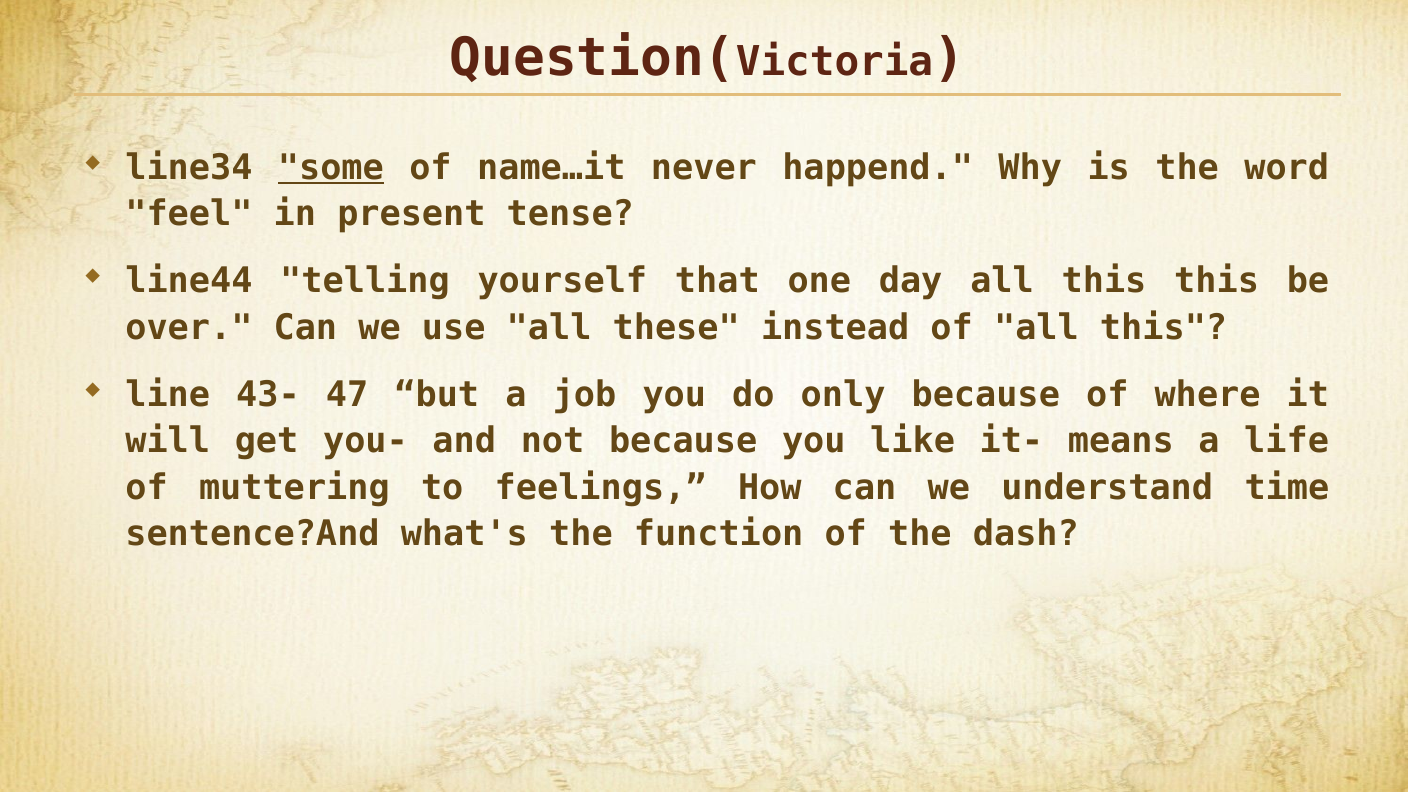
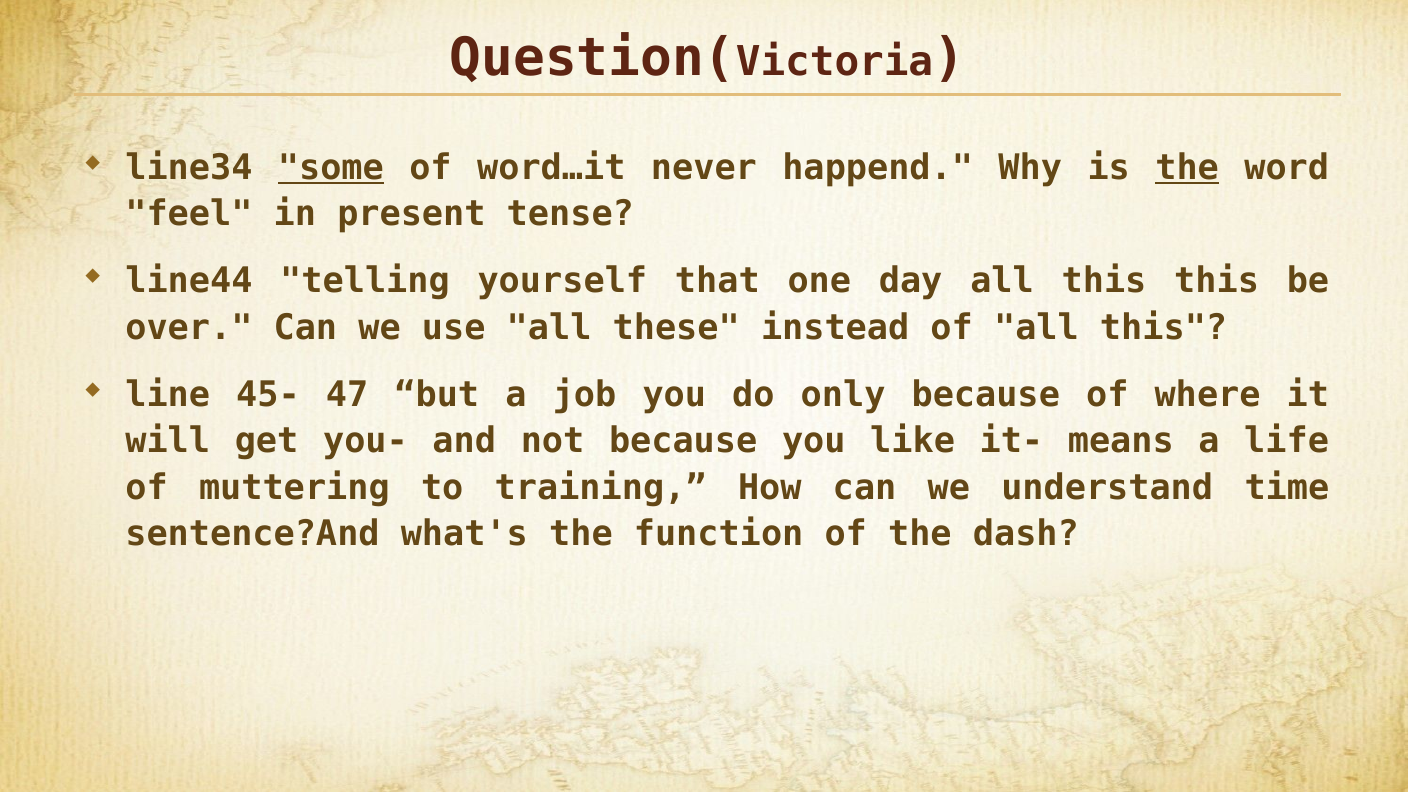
name…it: name…it -> word…it
the at (1187, 168) underline: none -> present
43-: 43- -> 45-
feelings: feelings -> training
